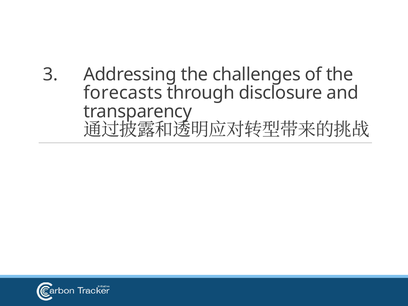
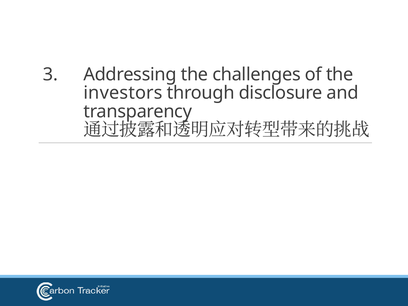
forecasts: forecasts -> investors
